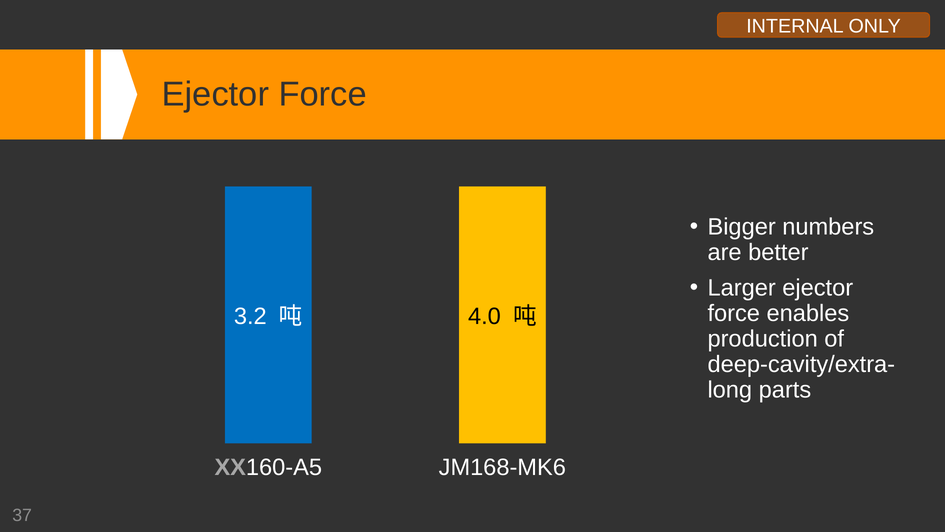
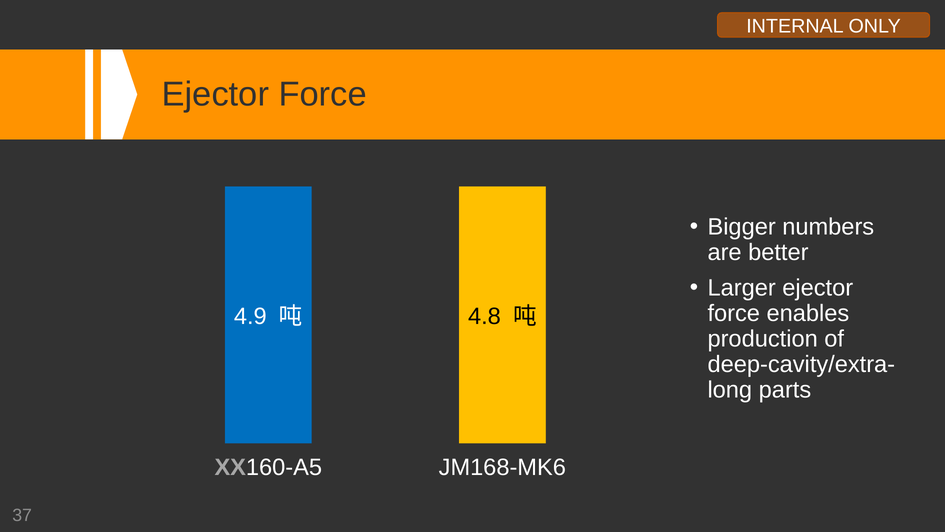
3.2: 3.2 -> 4.9
4.0: 4.0 -> 4.8
